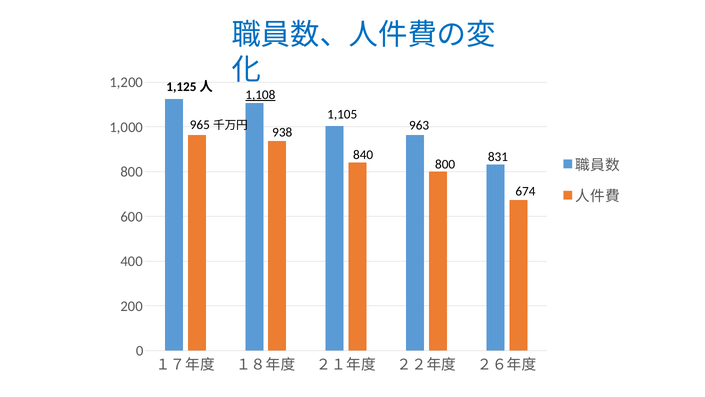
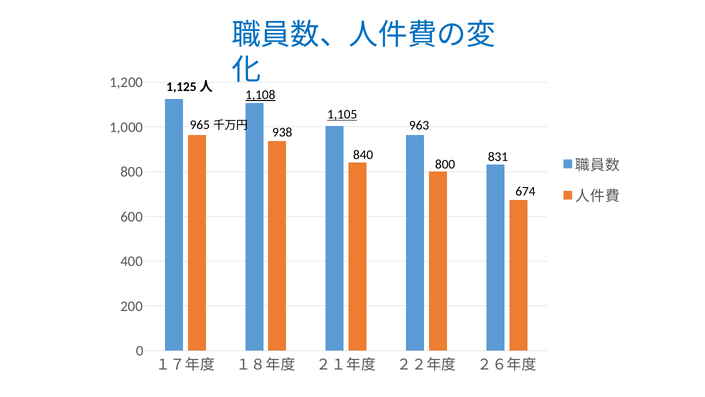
1,105 underline: none -> present
